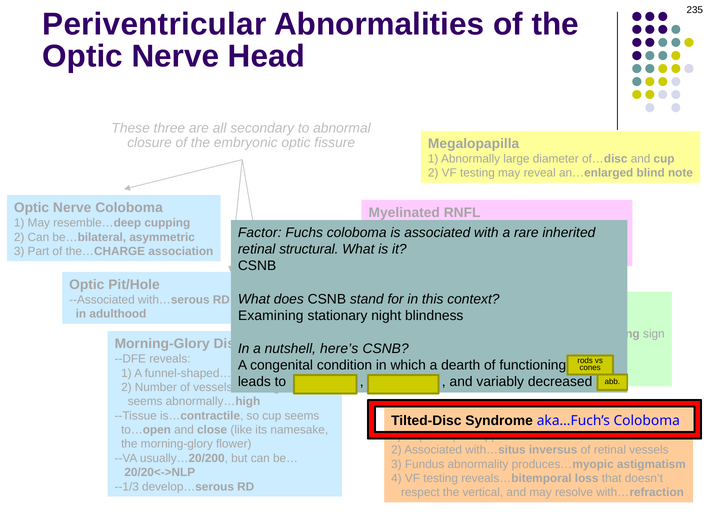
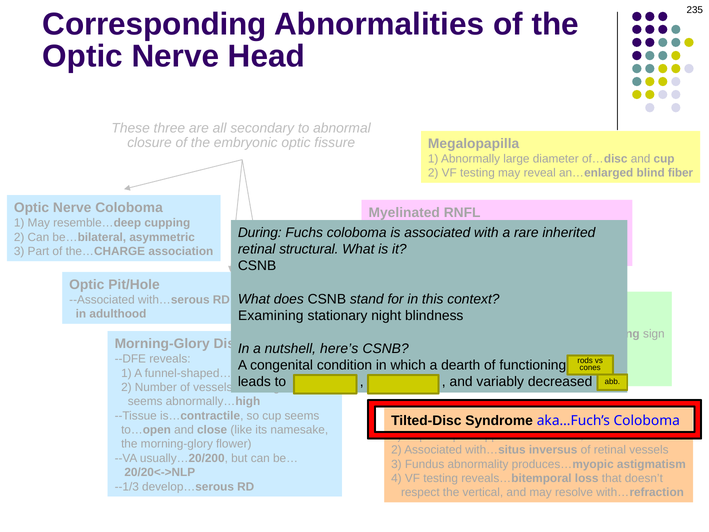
Periventricular at (154, 24): Periventricular -> Corresponding
note: note -> fiber
Factor: Factor -> During
